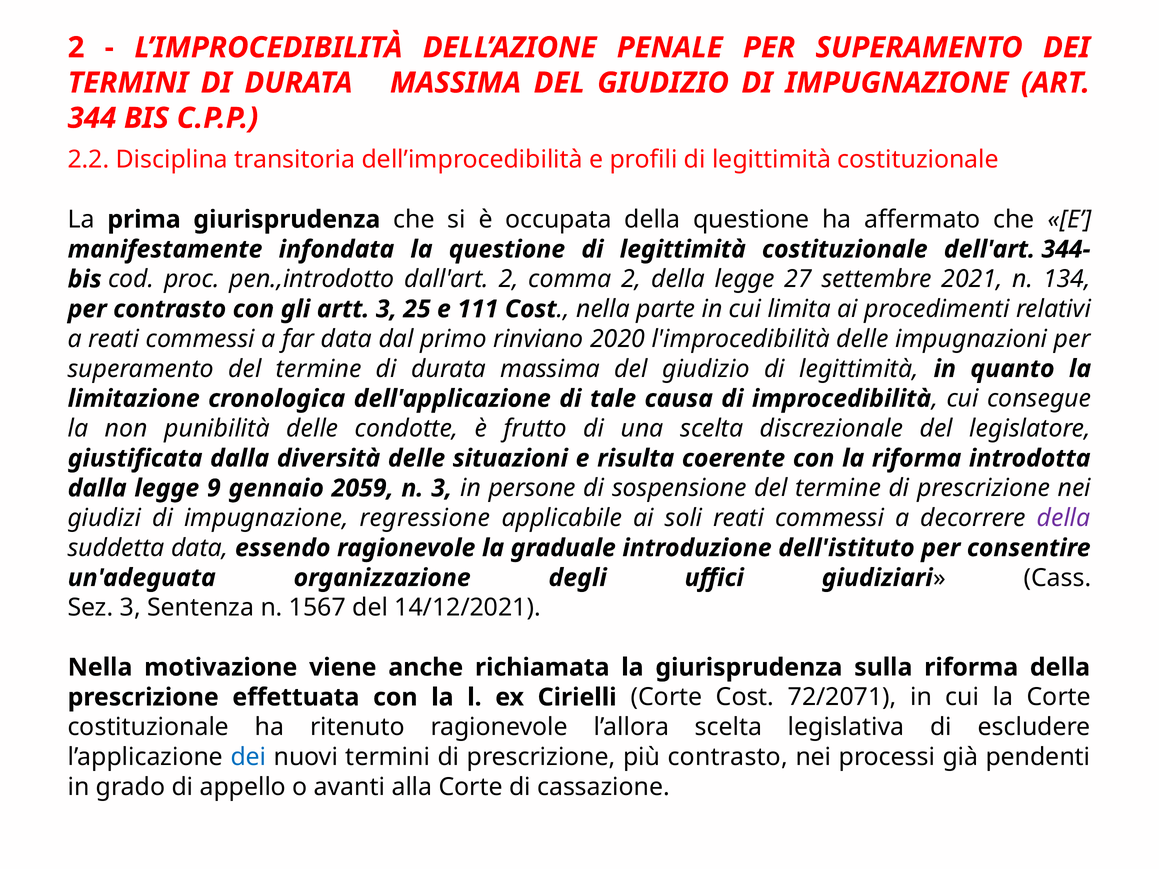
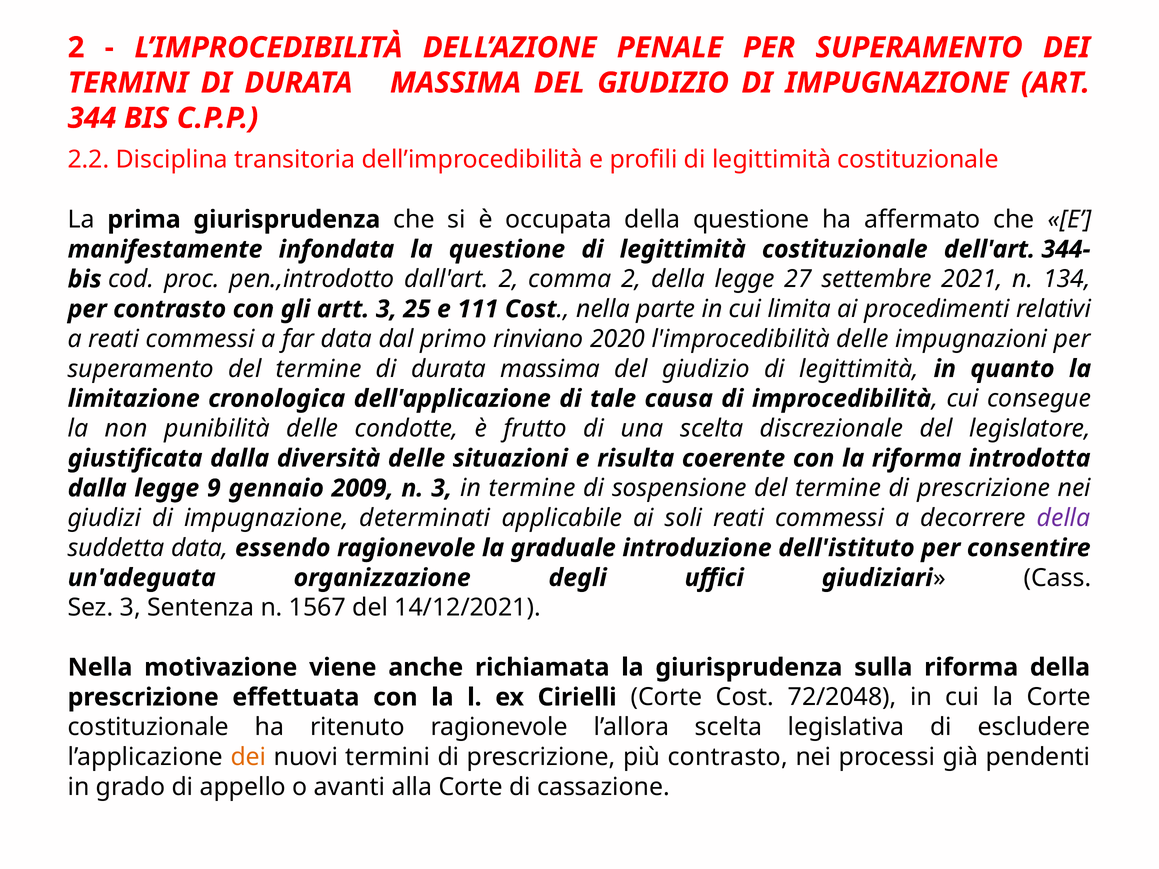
2059: 2059 -> 2009
in persone: persone -> termine
regressione: regressione -> determinati
72/2071: 72/2071 -> 72/2048
dei at (248, 757) colour: blue -> orange
